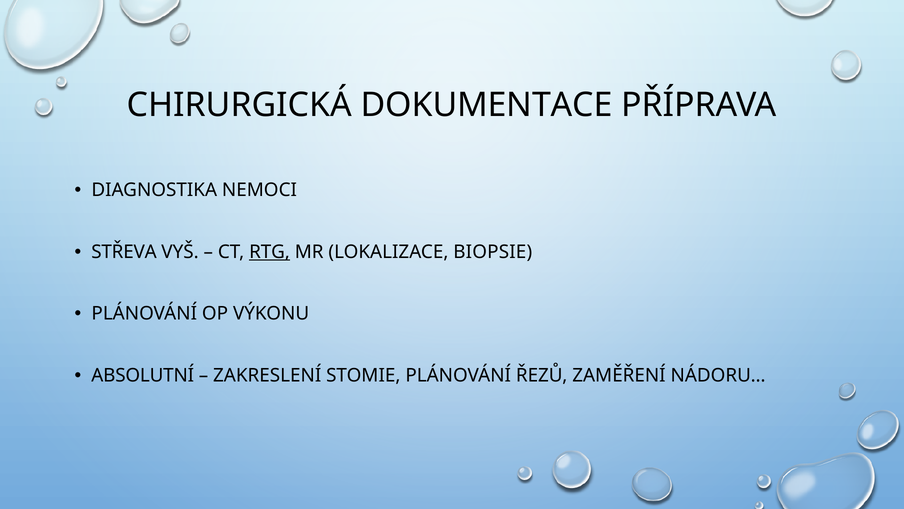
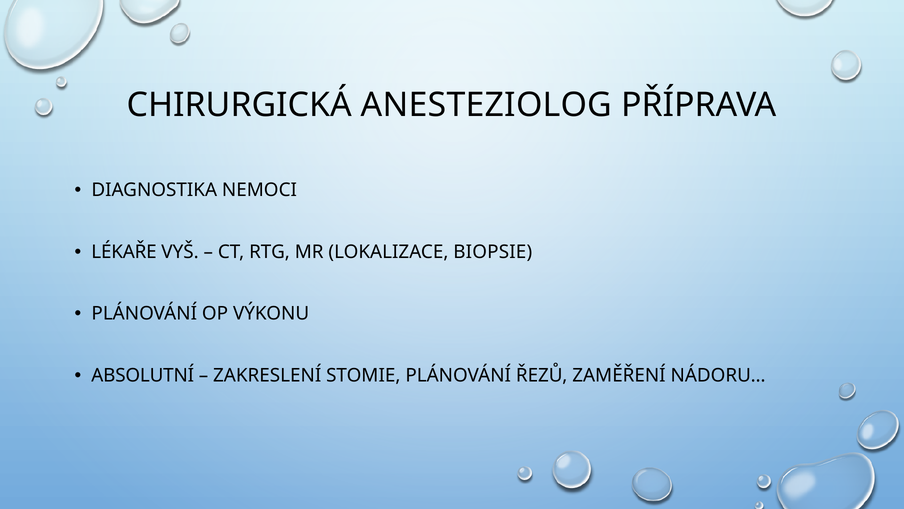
DOKUMENTACE: DOKUMENTACE -> ANESTEZIOLOG
STŘEVA: STŘEVA -> LÉKAŘE
RTG underline: present -> none
